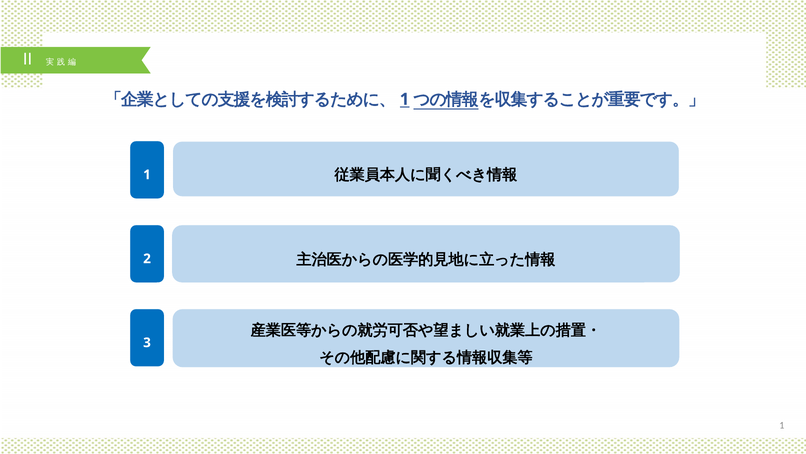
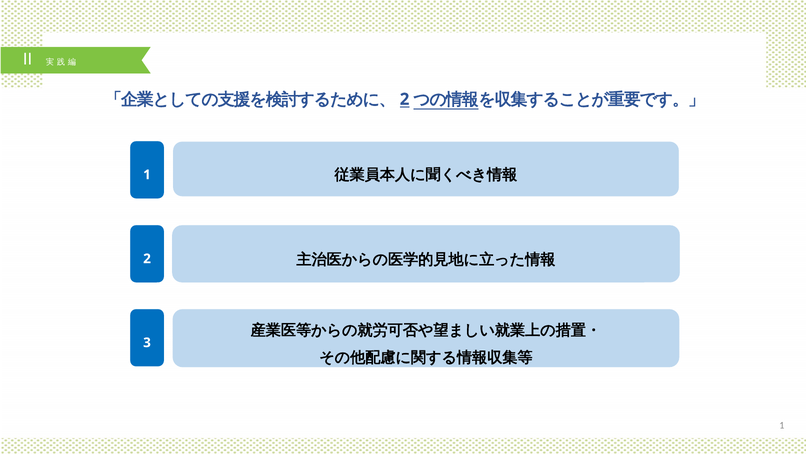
1 at (405, 99): 1 -> 2
